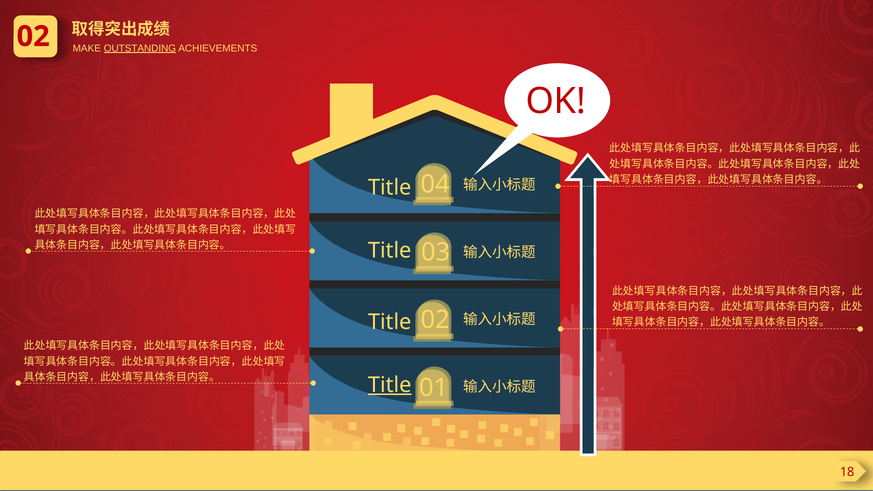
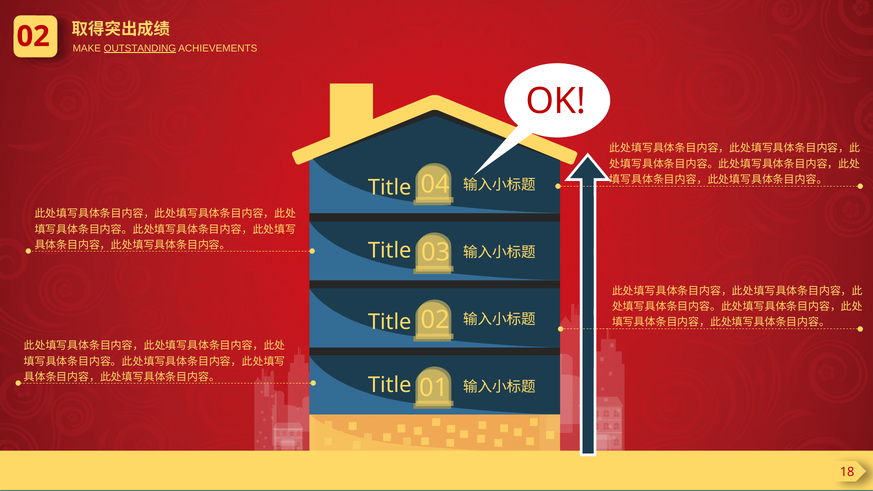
Title at (390, 385) underline: present -> none
